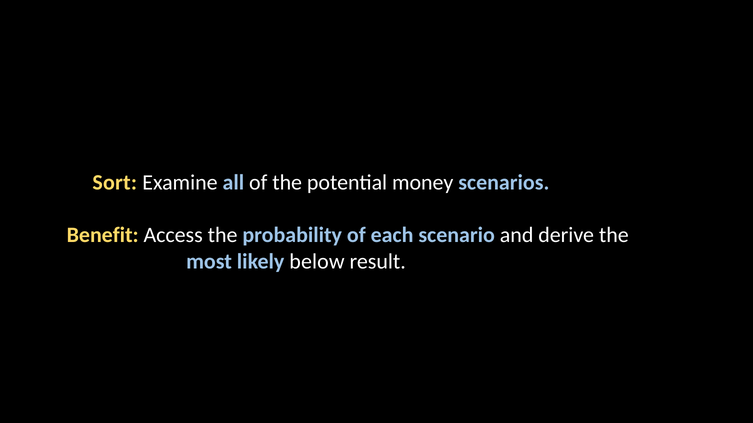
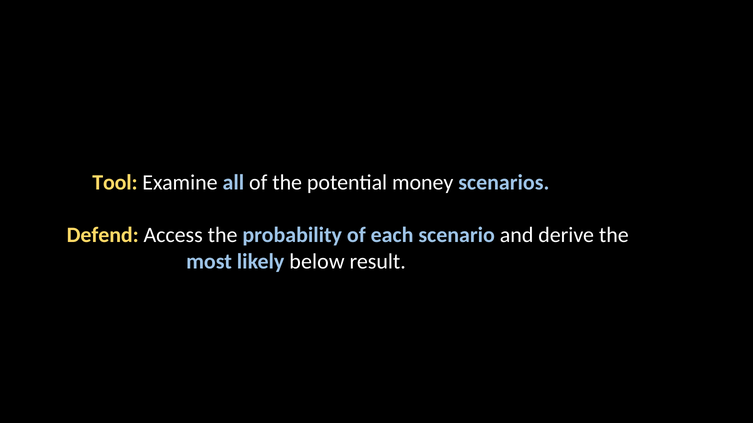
Sort: Sort -> Tool
Benefit: Benefit -> Defend
